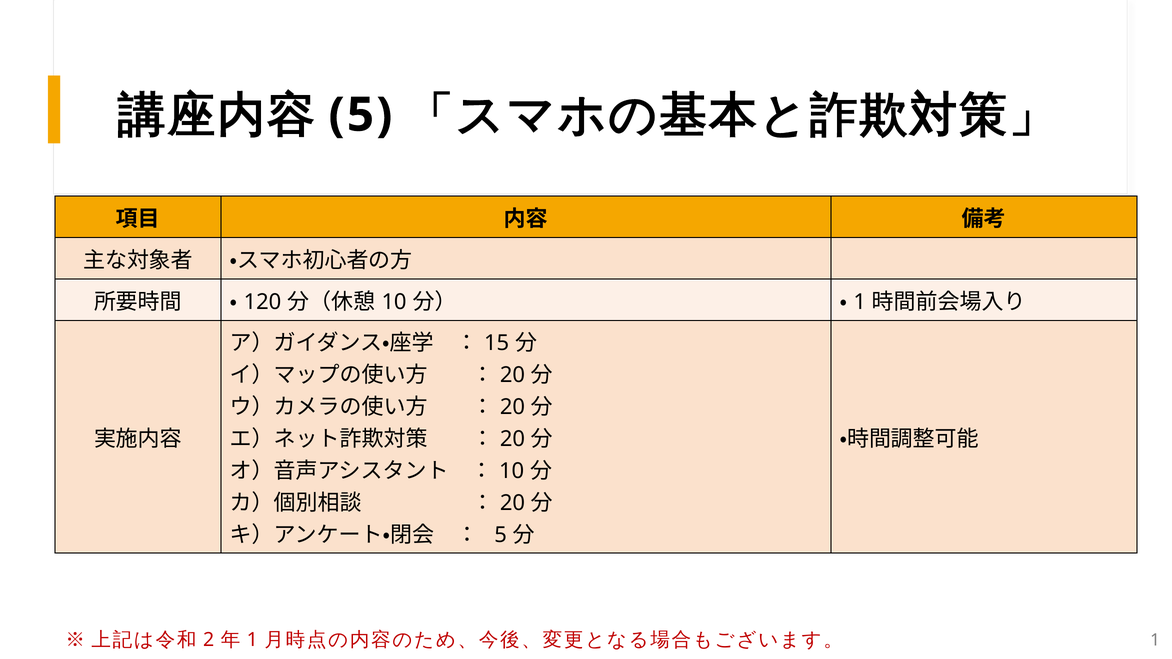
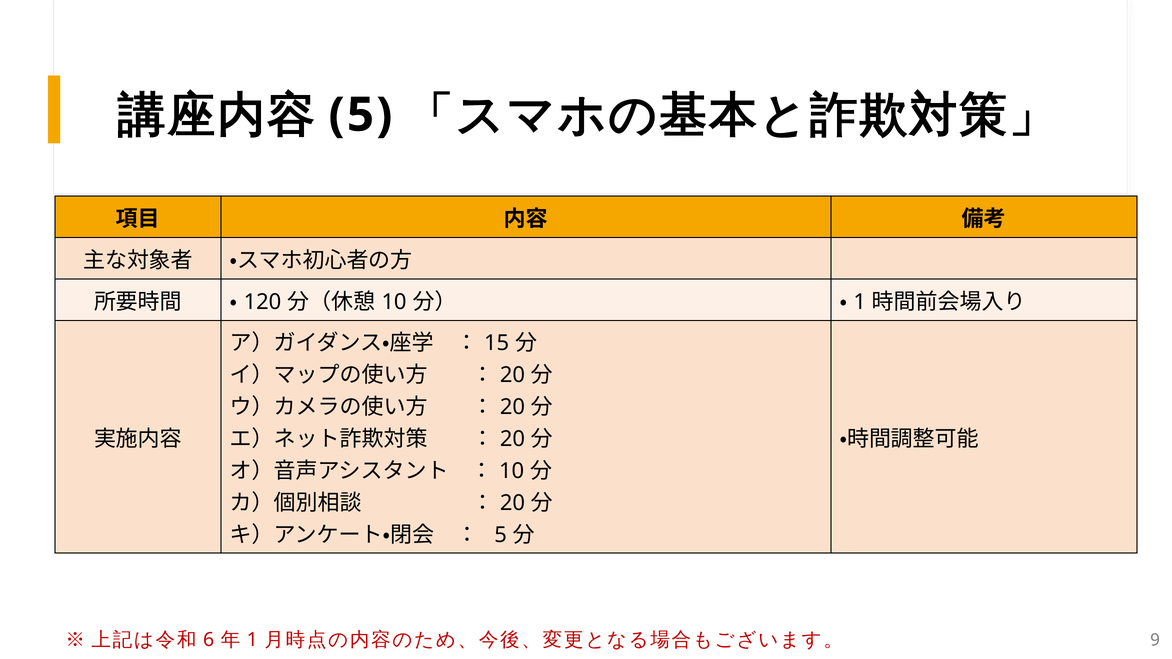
2: 2 -> 6
1 at (1155, 640): 1 -> 9
